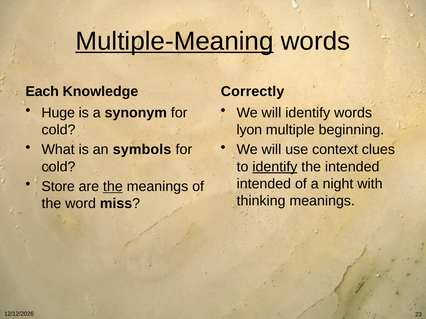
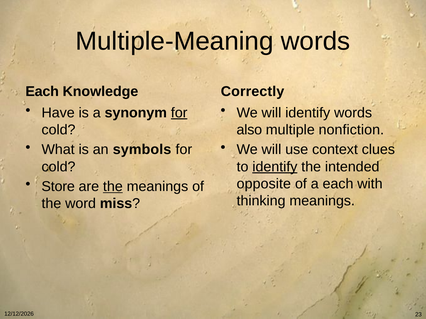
Multiple-Meaning underline: present -> none
Huge: Huge -> Have
for at (179, 113) underline: none -> present
lyon: lyon -> also
beginning: beginning -> nonfiction
intended at (264, 184): intended -> opposite
a night: night -> each
